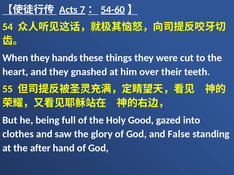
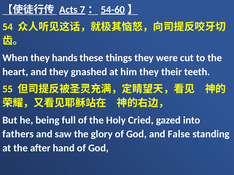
him over: over -> they
Good: Good -> Cried
clothes: clothes -> fathers
